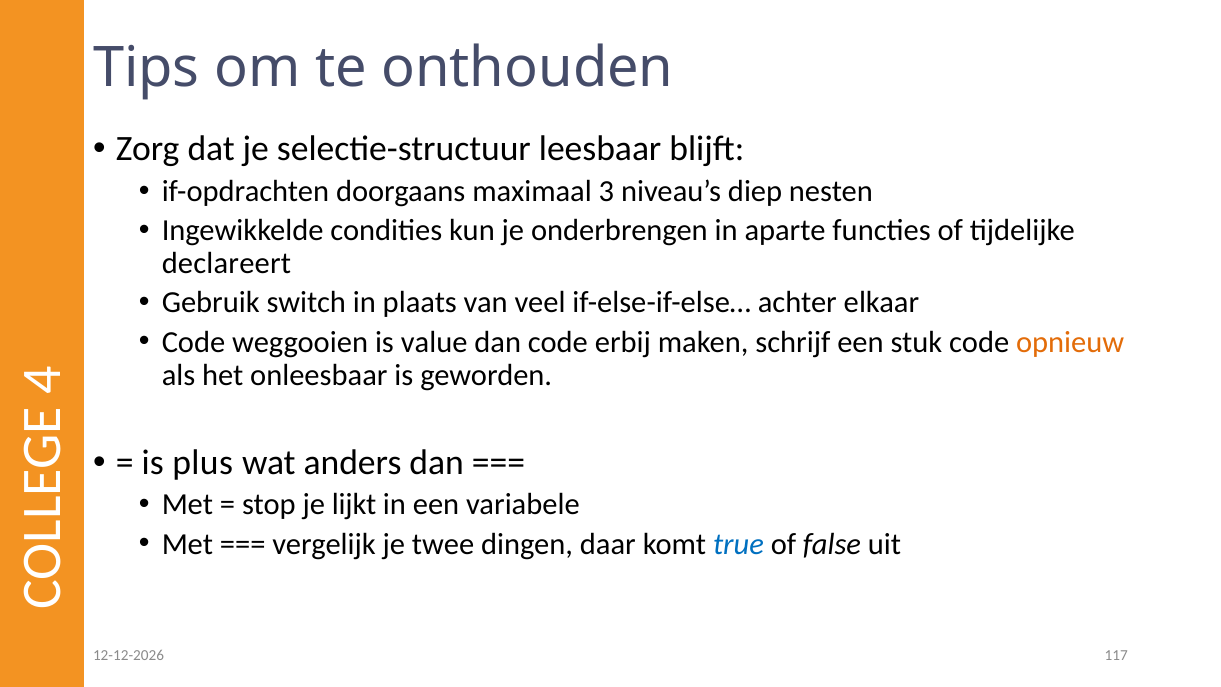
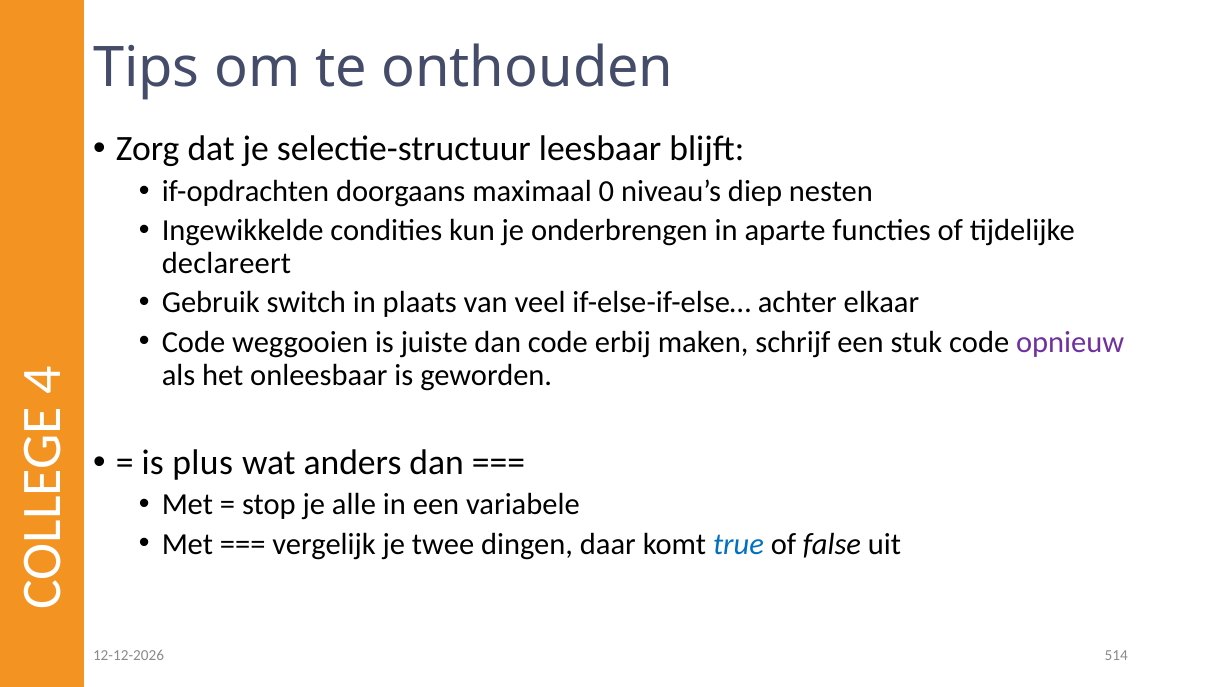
3: 3 -> 0
value: value -> juiste
opnieuw colour: orange -> purple
lijkt: lijkt -> alle
117: 117 -> 514
